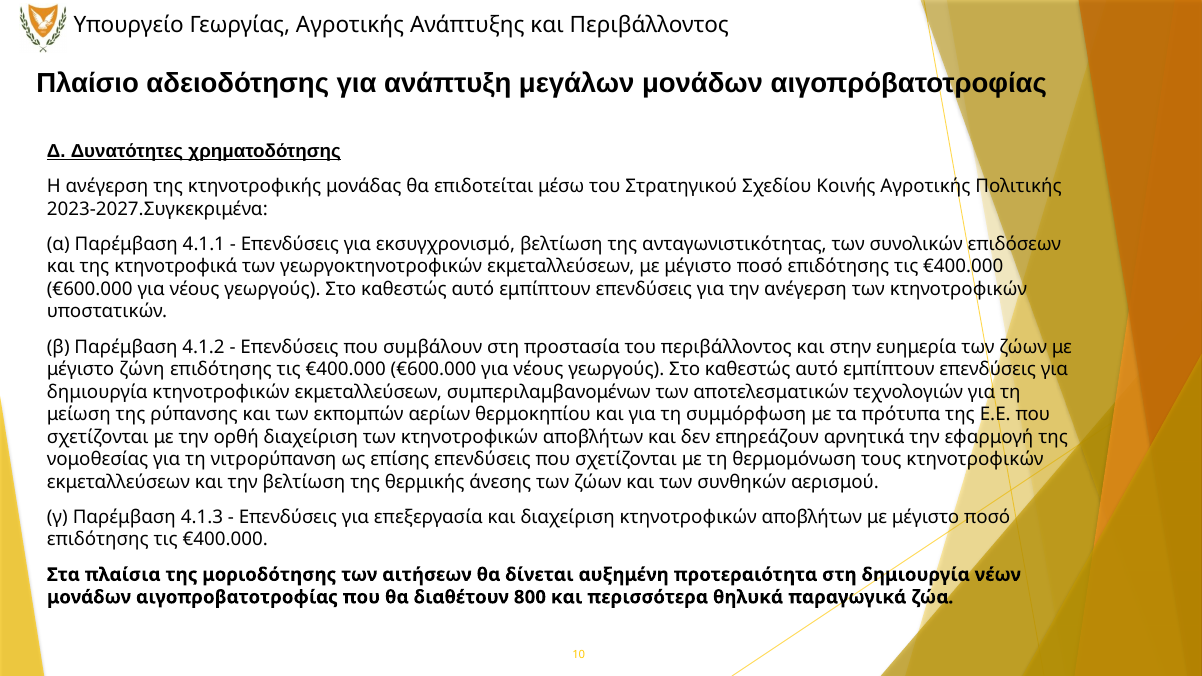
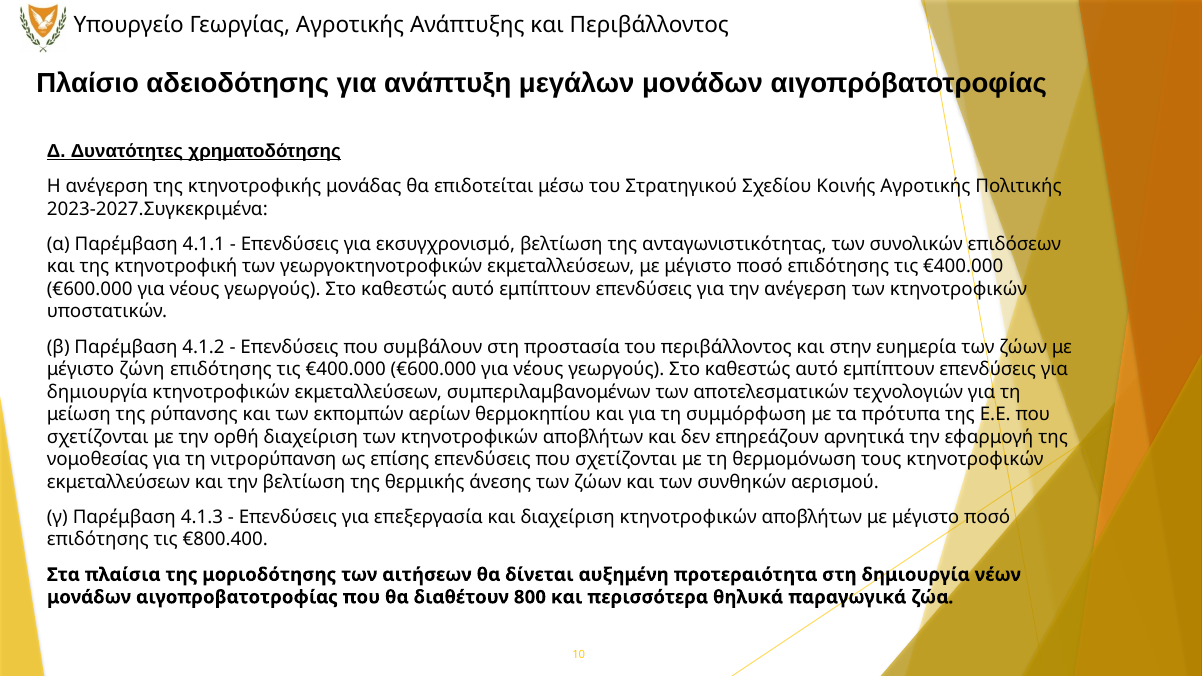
κτηνοτροφικά: κτηνοτροφικά -> κτηνοτροφική
€400.000 at (225, 540): €400.000 -> €800.400
